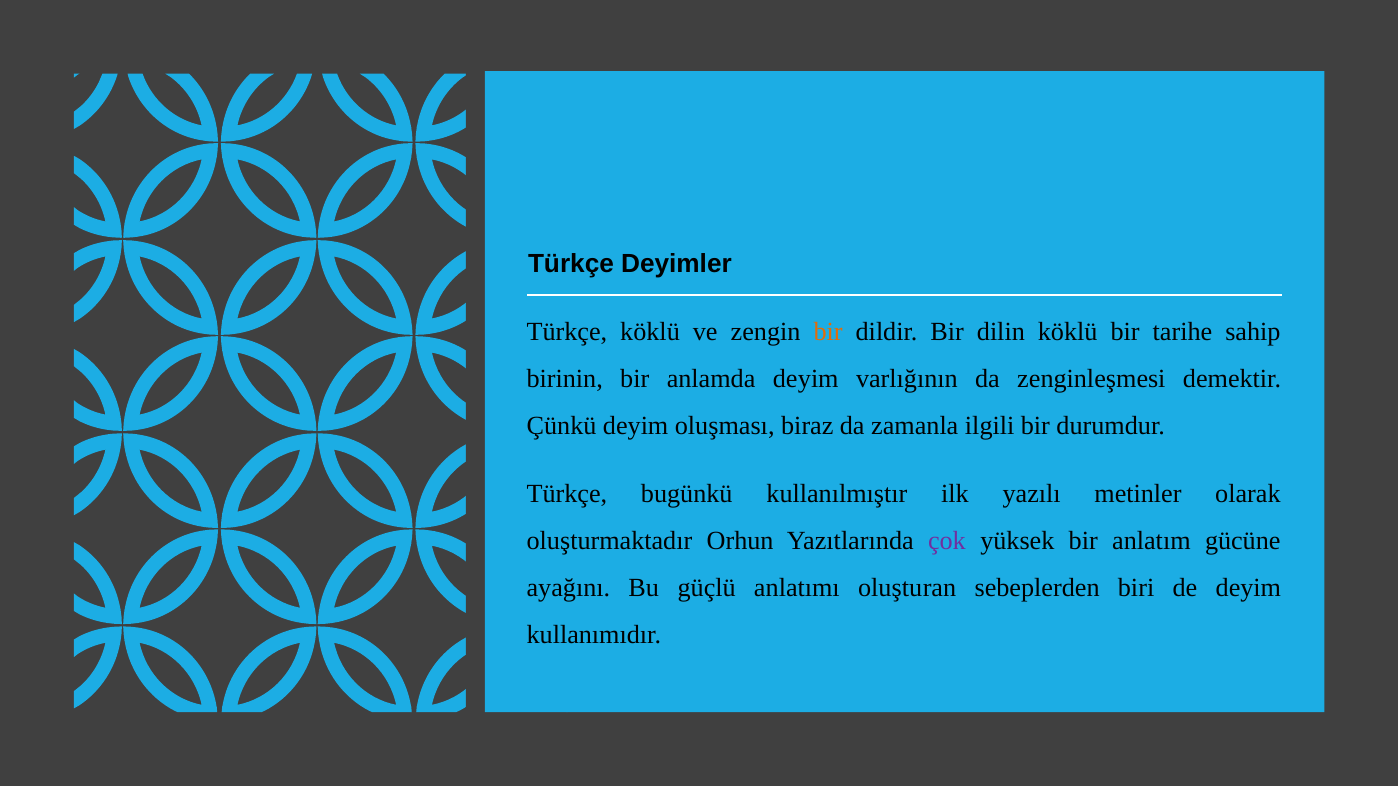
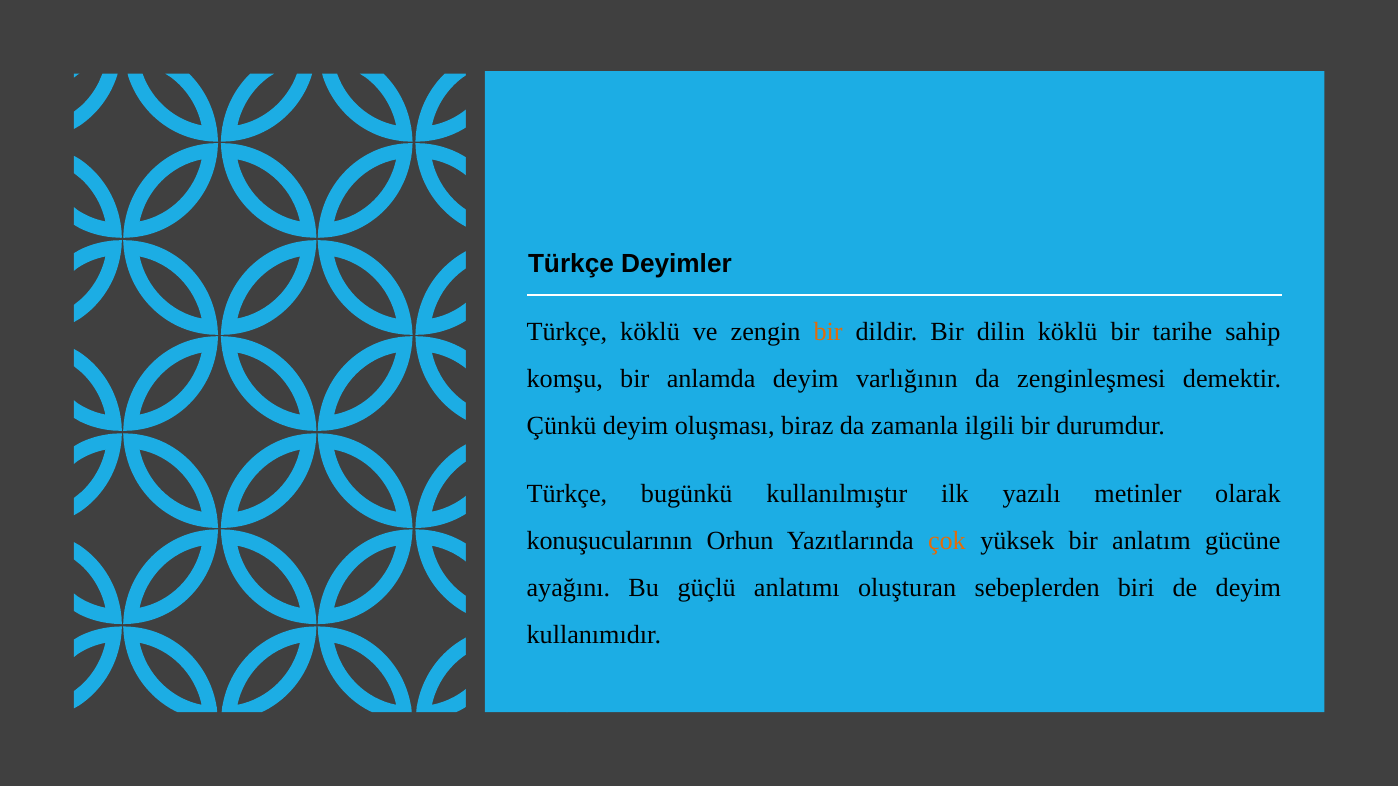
birinin: birinin -> komşu
oluşturmaktadır: oluşturmaktadır -> konuşucularının
çok colour: purple -> orange
